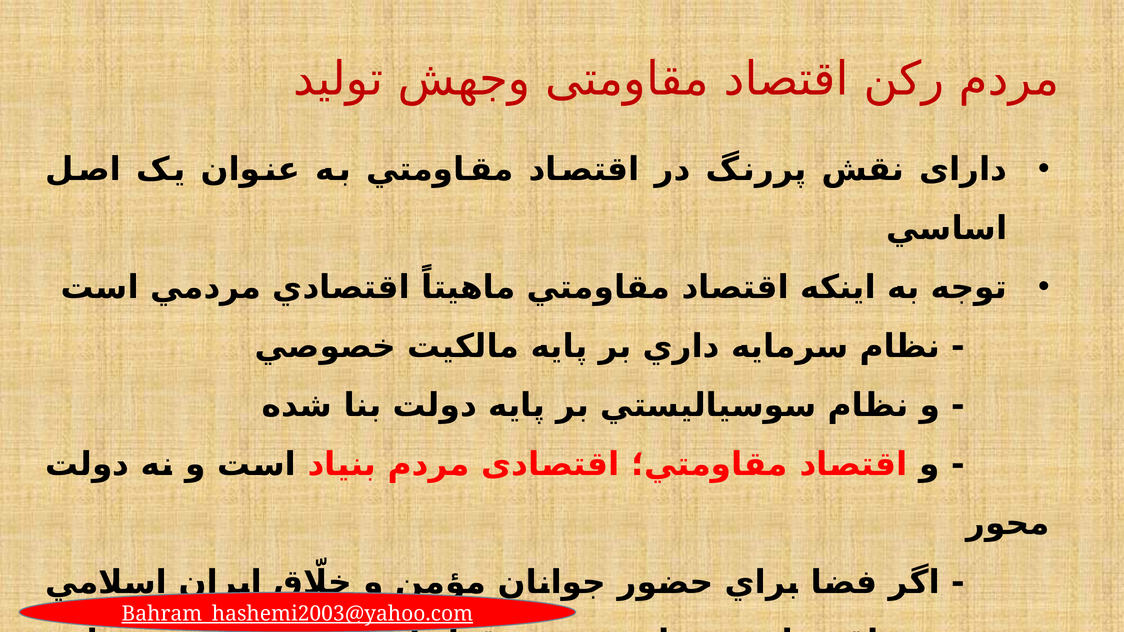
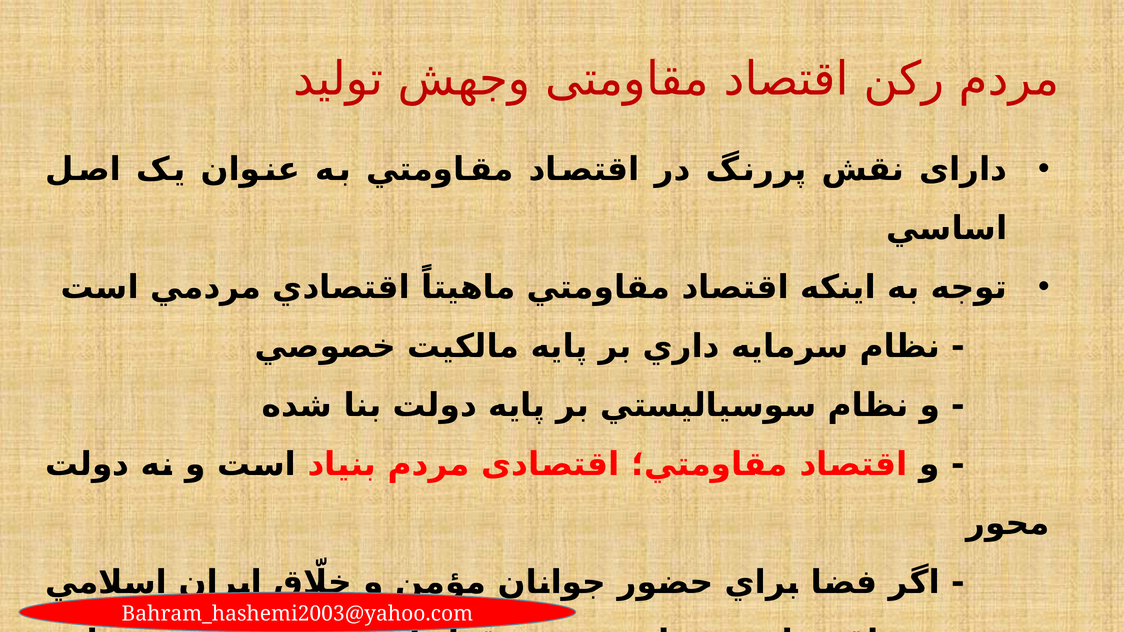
Bahram_hashemi2003@yahoo.com underline: present -> none
